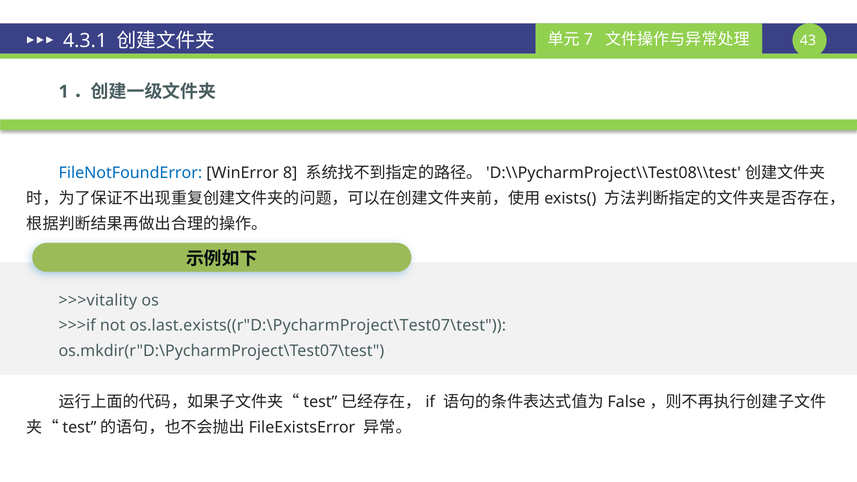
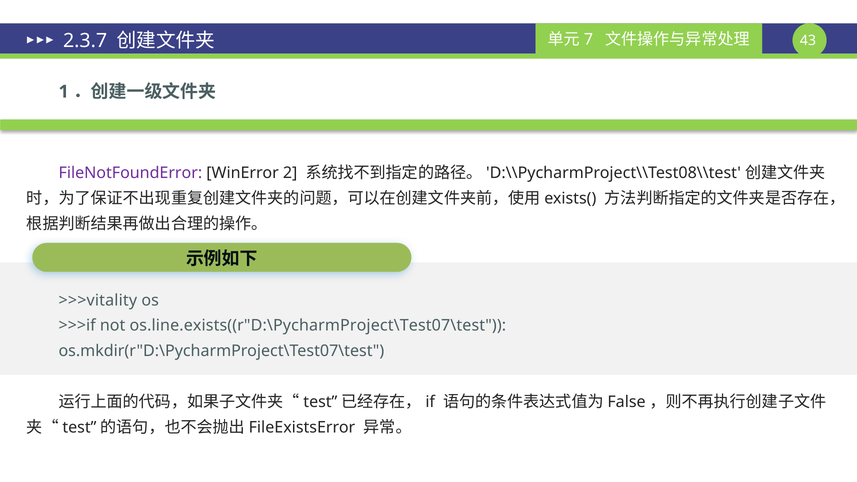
4.3.1: 4.3.1 -> 2.3.7
FileNotFoundError colour: blue -> purple
8: 8 -> 2
os.last.exists((r"D:\PycharmProject\Test07\test: os.last.exists((r"D:\PycharmProject\Test07\test -> os.line.exists((r"D:\PycharmProject\Test07\test
